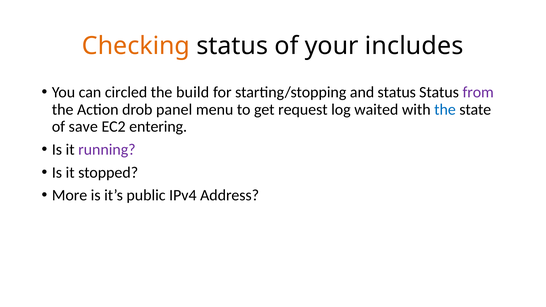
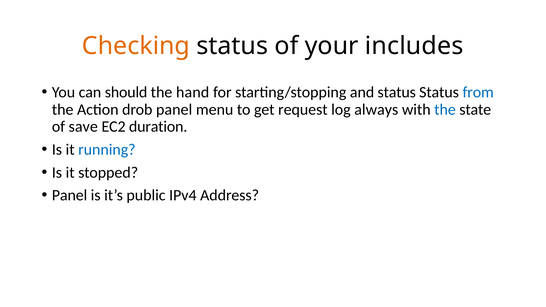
circled: circled -> should
build: build -> hand
from colour: purple -> blue
waited: waited -> always
entering: entering -> duration
running colour: purple -> blue
More at (70, 195): More -> Panel
